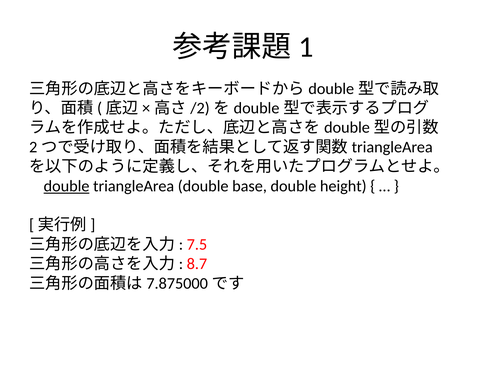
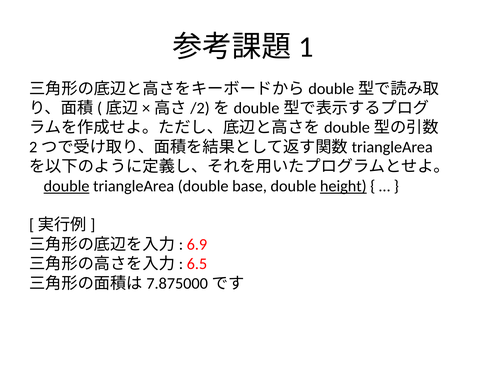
height underline: none -> present
7.5: 7.5 -> 6.9
8.7: 8.7 -> 6.5
